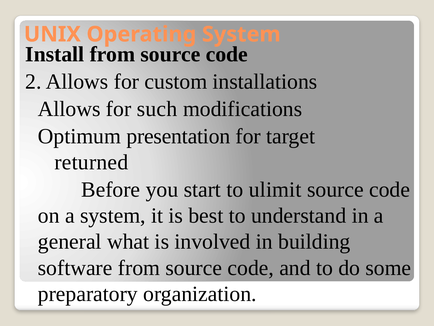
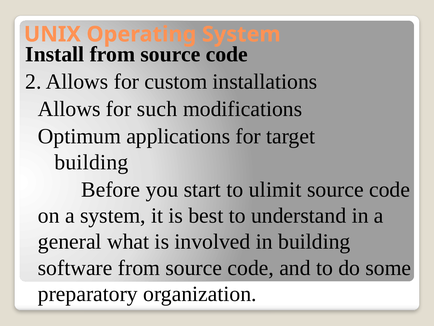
presentation: presentation -> applications
returned at (91, 162): returned -> building
